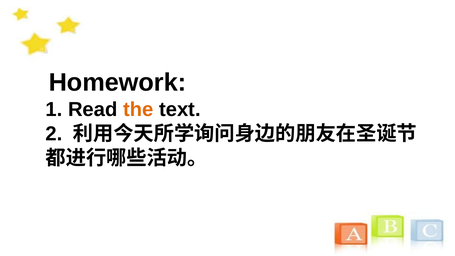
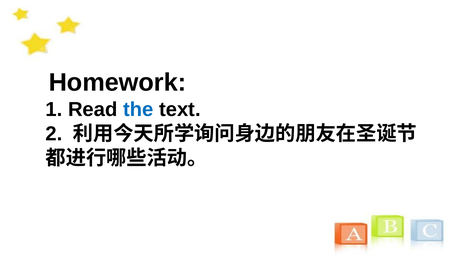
the colour: orange -> blue
